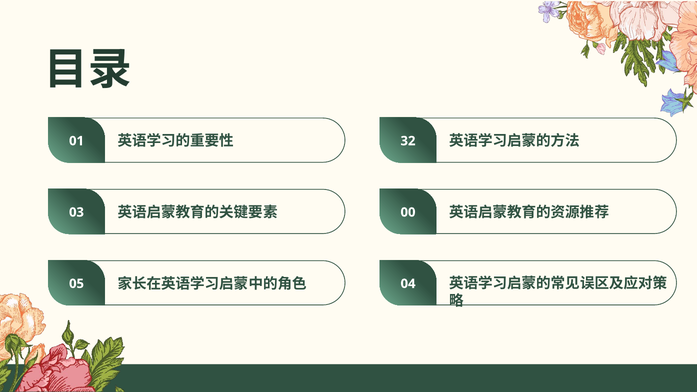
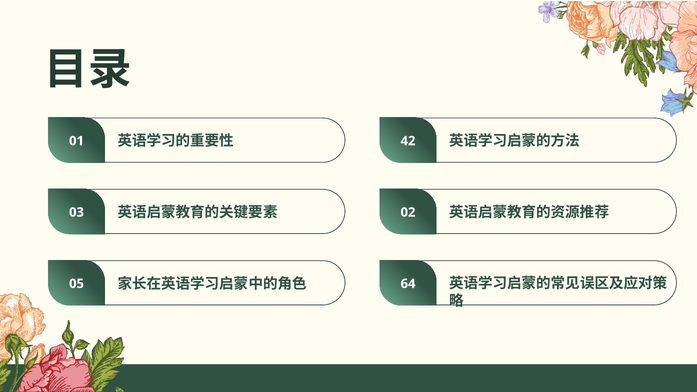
32: 32 -> 42
00: 00 -> 02
04: 04 -> 64
